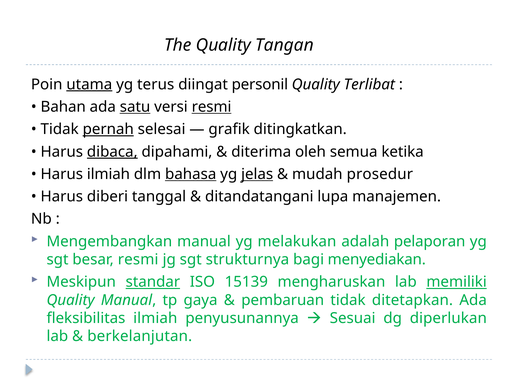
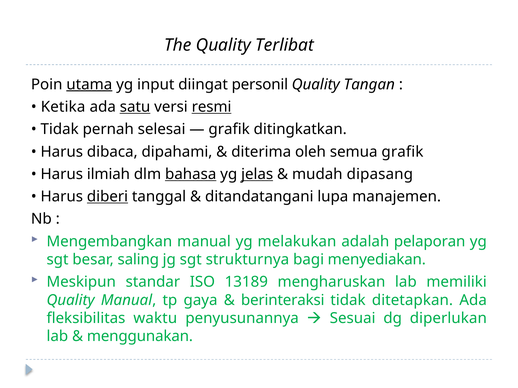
Tangan: Tangan -> Terlibat
terus: terus -> input
Terlibat: Terlibat -> Tangan
Bahan: Bahan -> Ketika
pernah underline: present -> none
dibaca underline: present -> none
semua ketika: ketika -> grafik
prosedur: prosedur -> dipasang
diberi underline: none -> present
besar resmi: resmi -> saling
standar underline: present -> none
15139: 15139 -> 13189
memiliki underline: present -> none
pembaruan: pembaruan -> berinteraksi
fleksibilitas ilmiah: ilmiah -> waktu
berkelanjutan: berkelanjutan -> menggunakan
